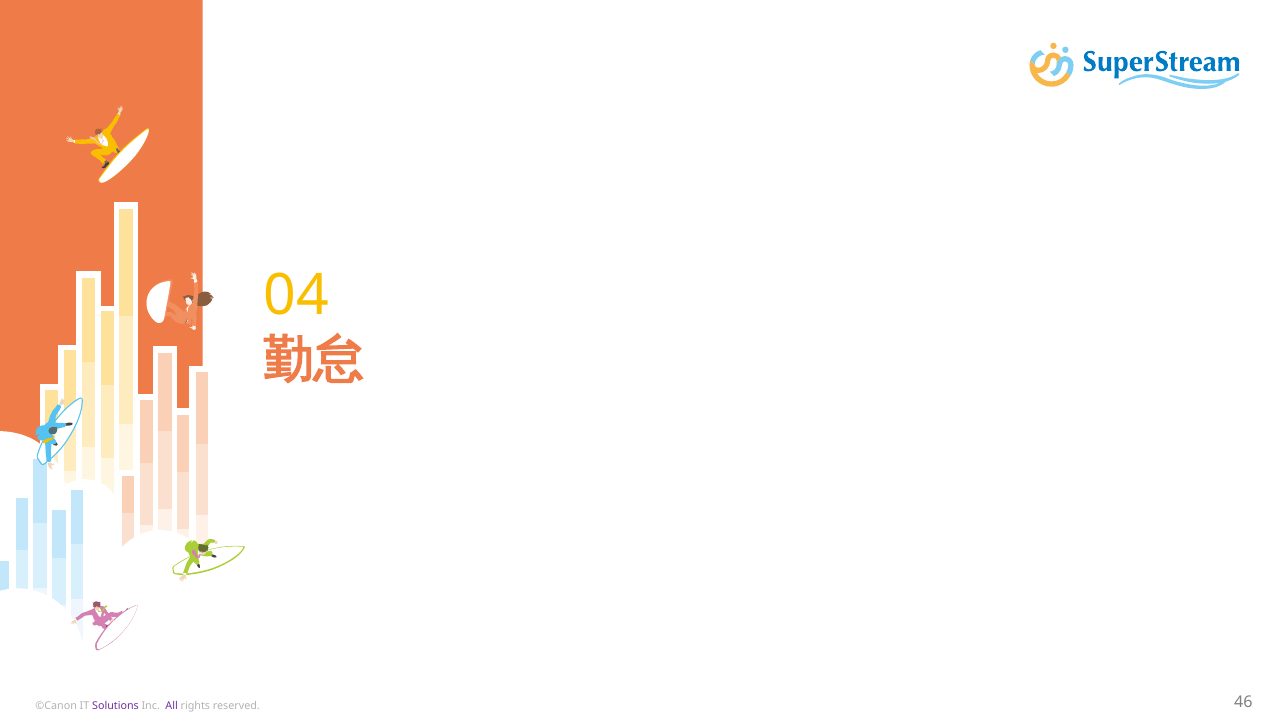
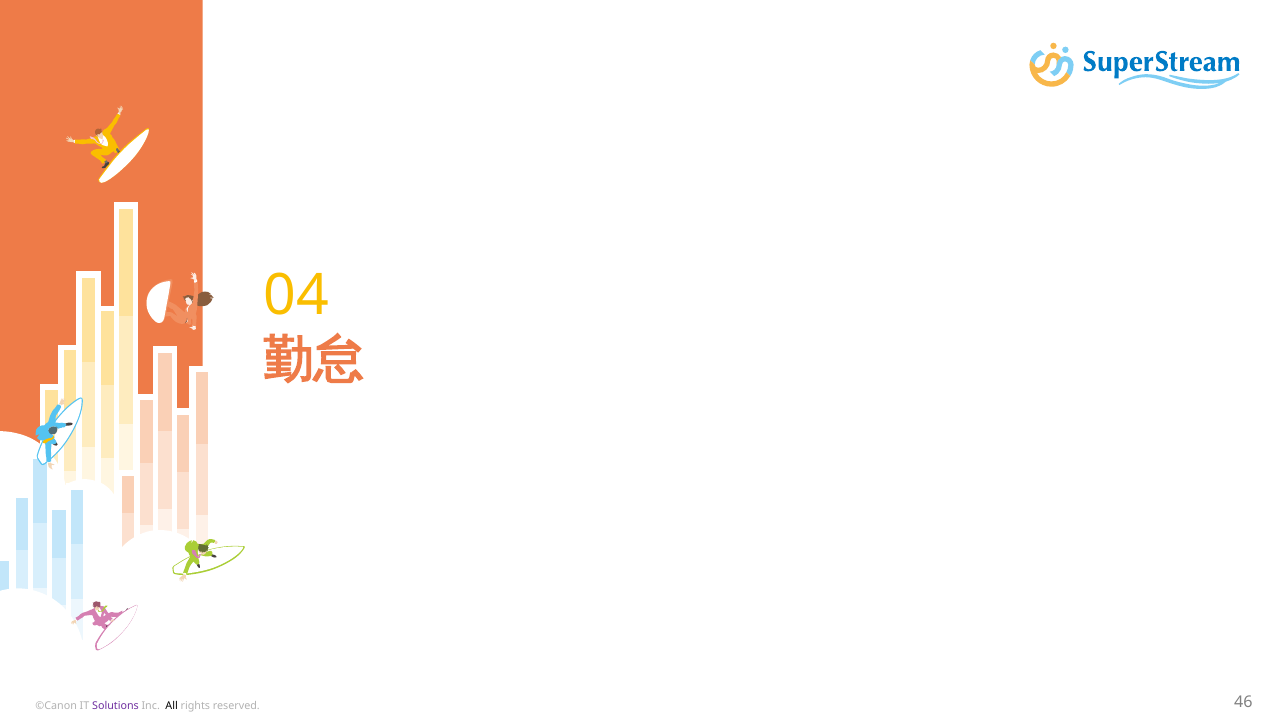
All colour: purple -> black
